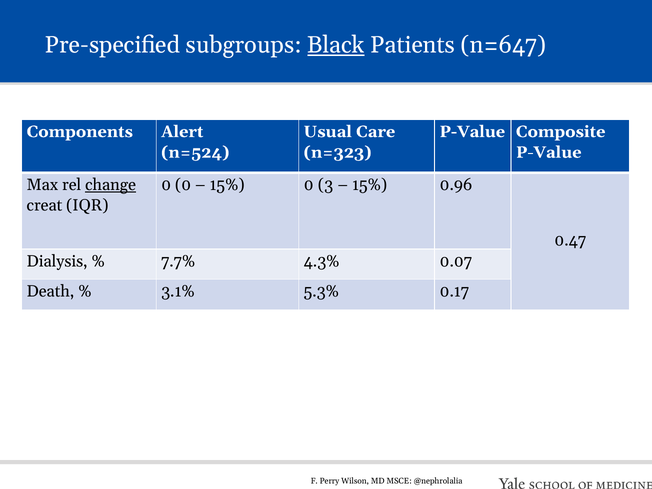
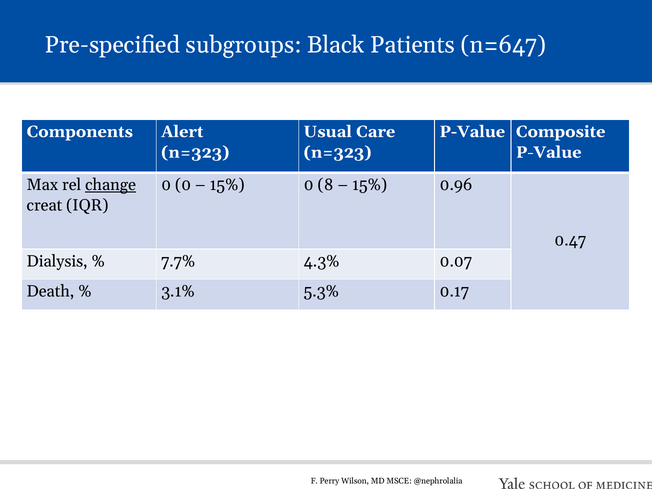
Black underline: present -> none
n=524 at (195, 152): n=524 -> n=323
3: 3 -> 8
